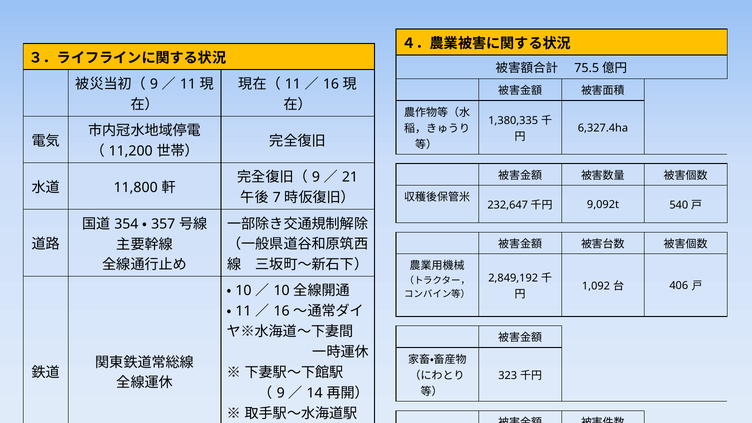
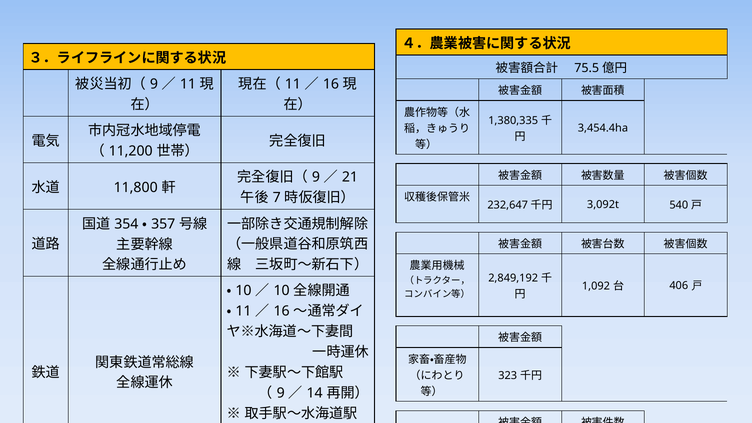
6,327.4ha: 6,327.4ha -> 3,454.4ha
9,092t: 9,092t -> 3,092t
